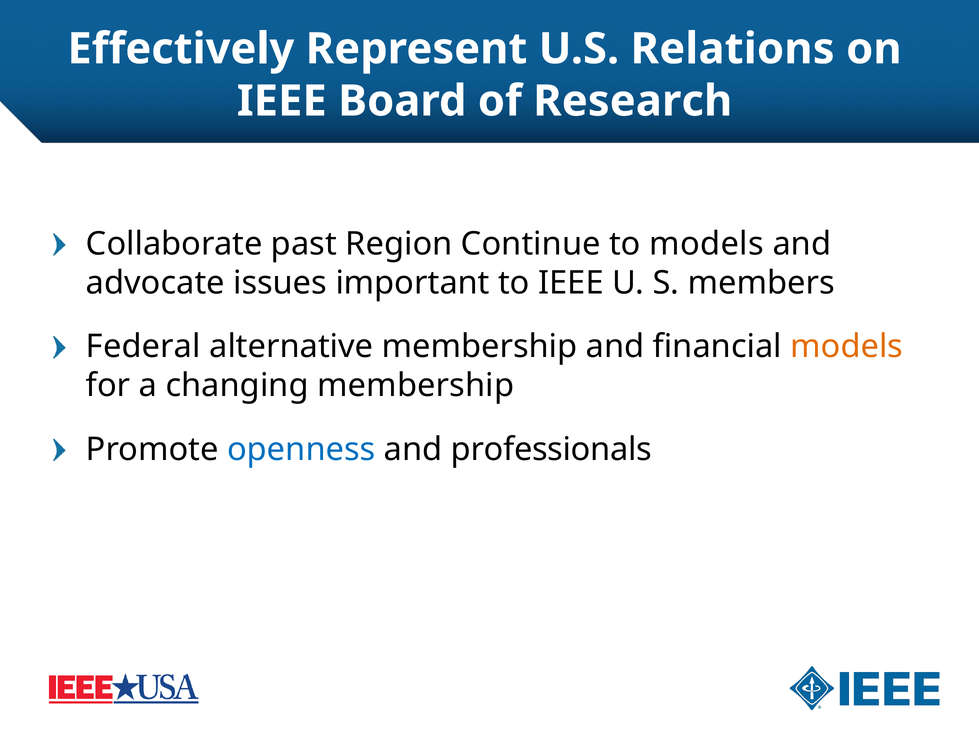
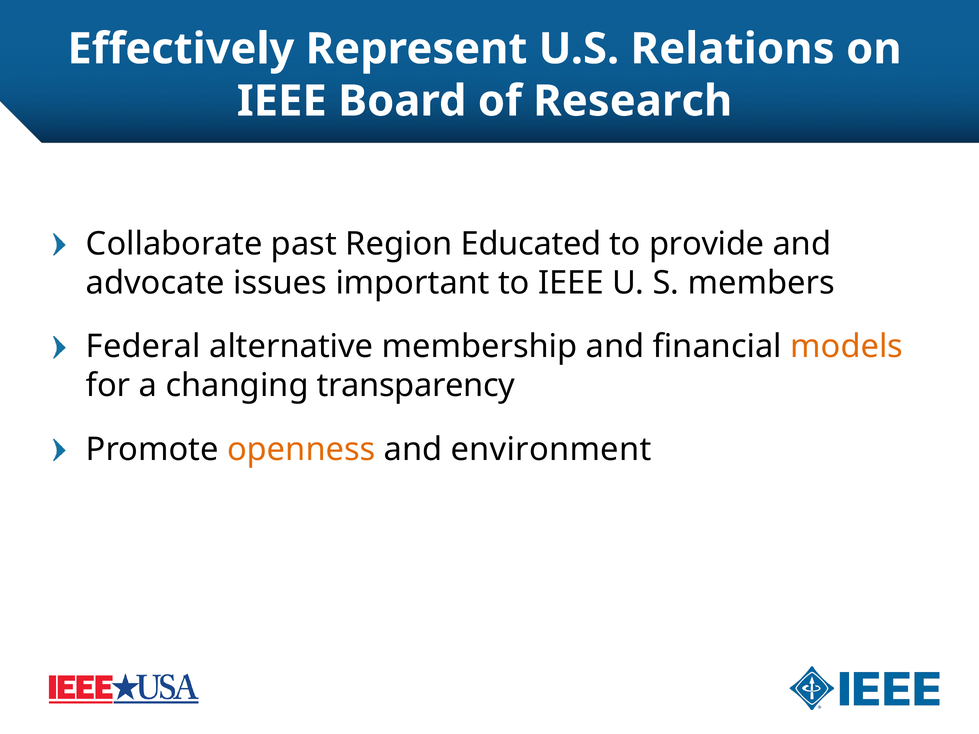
Continue: Continue -> Educated
to models: models -> provide
changing membership: membership -> transparency
openness colour: blue -> orange
professionals: professionals -> environment
